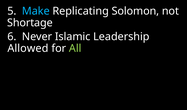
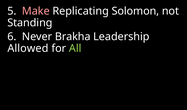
Make colour: light blue -> pink
Shortage: Shortage -> Standing
Islamic: Islamic -> Brakha
